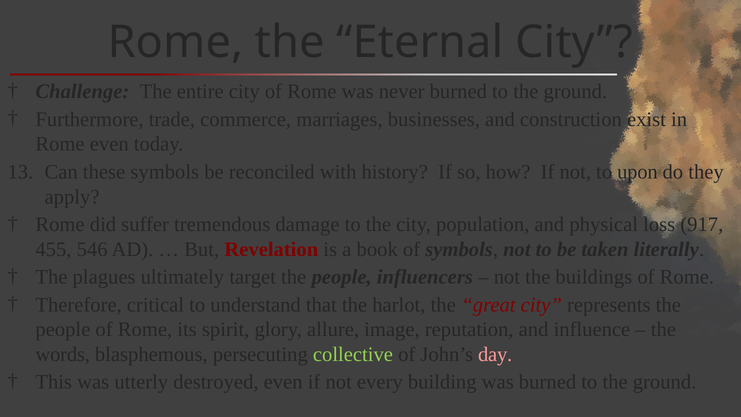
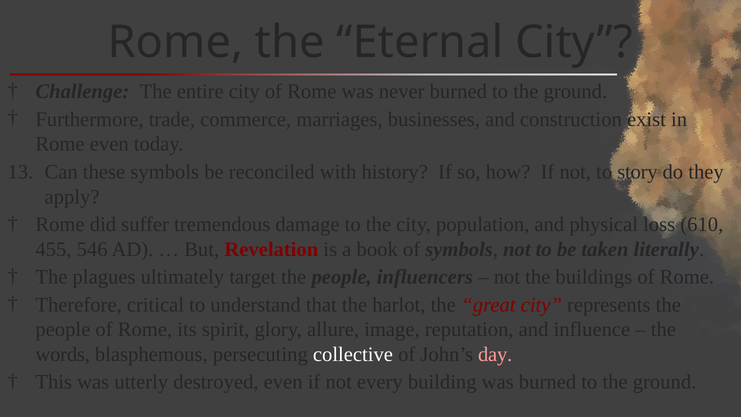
upon: upon -> story
917: 917 -> 610
collective colour: light green -> white
